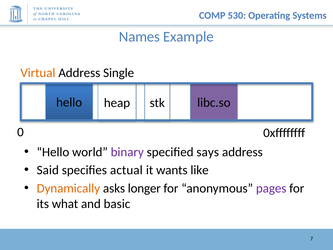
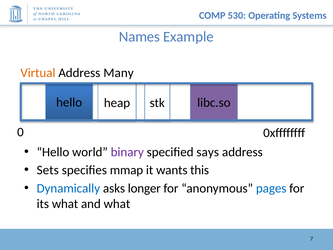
Single: Single -> Many
Said: Said -> Sets
actual: actual -> mmap
like: like -> this
Dynamically colour: orange -> blue
pages colour: purple -> blue
and basic: basic -> what
